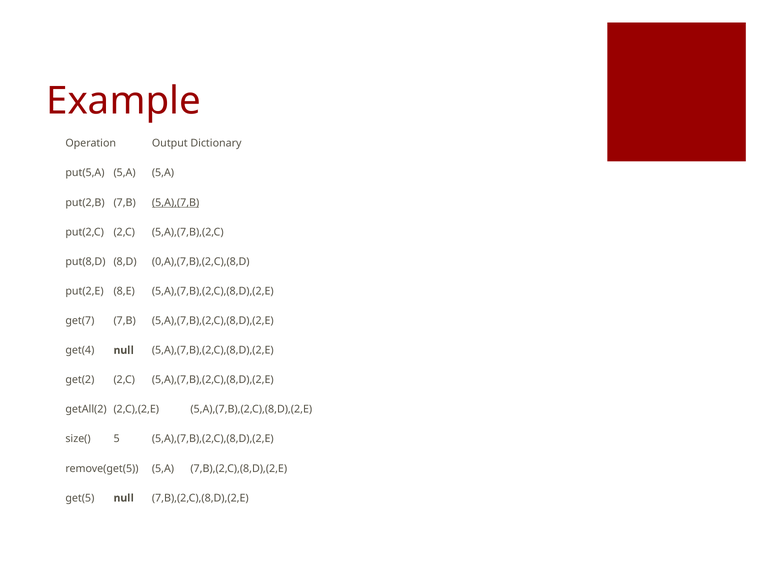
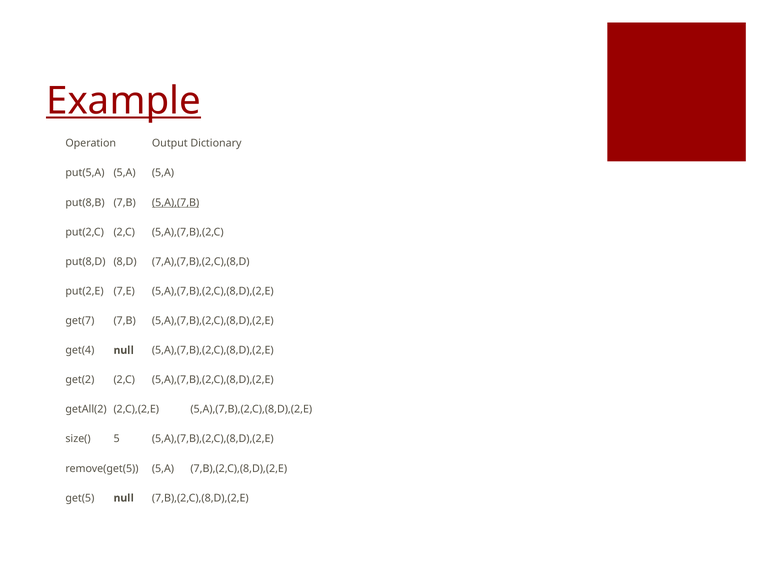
Example underline: none -> present
put(2,B: put(2,B -> put(8,B
0,A),(7,B),(2,C),(8,D: 0,A),(7,B),(2,C),(8,D -> 7,A),(7,B),(2,C),(8,D
8,E: 8,E -> 7,E
